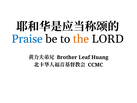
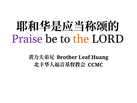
Praise colour: blue -> purple
